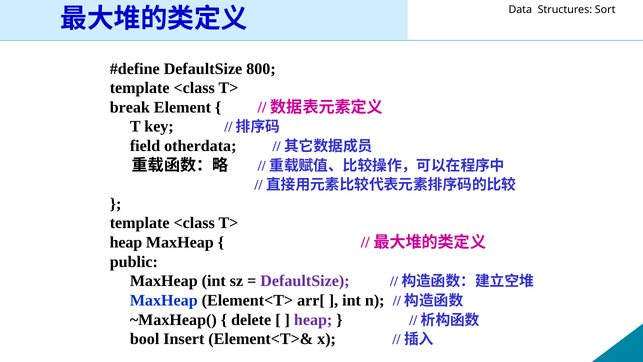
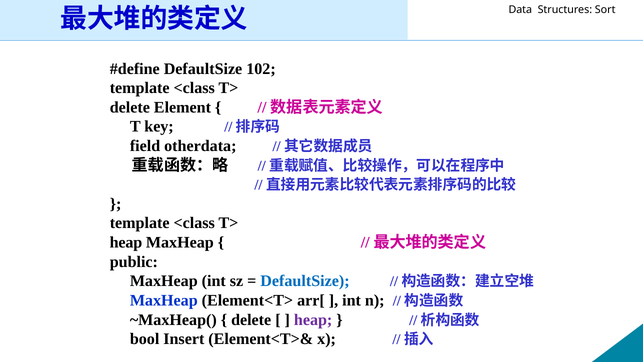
800: 800 -> 102
break at (130, 107): break -> delete
DefaultSize at (305, 281) colour: purple -> blue
